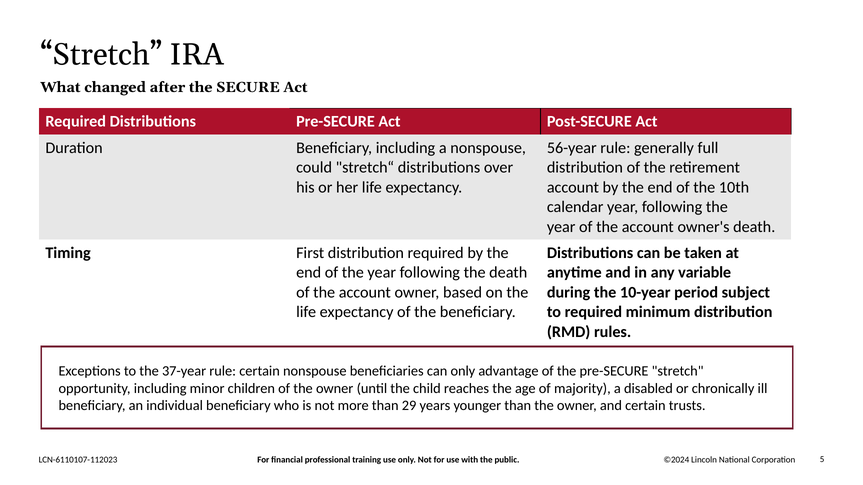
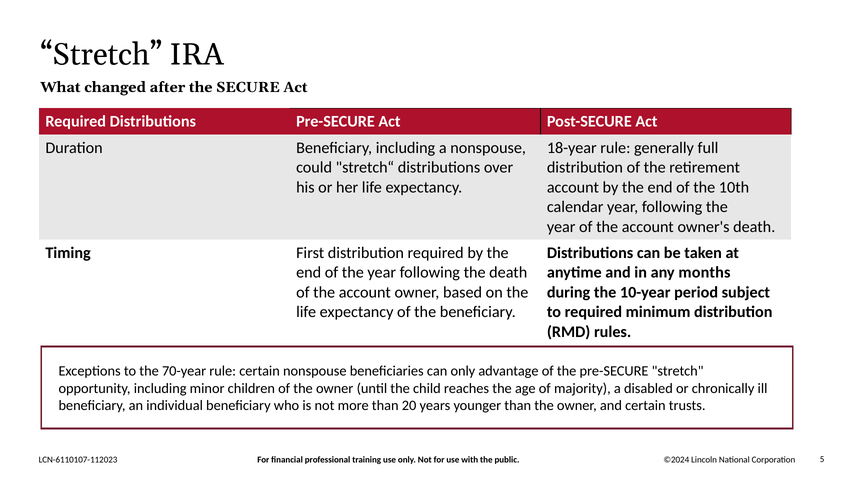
56-year: 56-year -> 18-year
variable: variable -> months
37-year: 37-year -> 70-year
29: 29 -> 20
